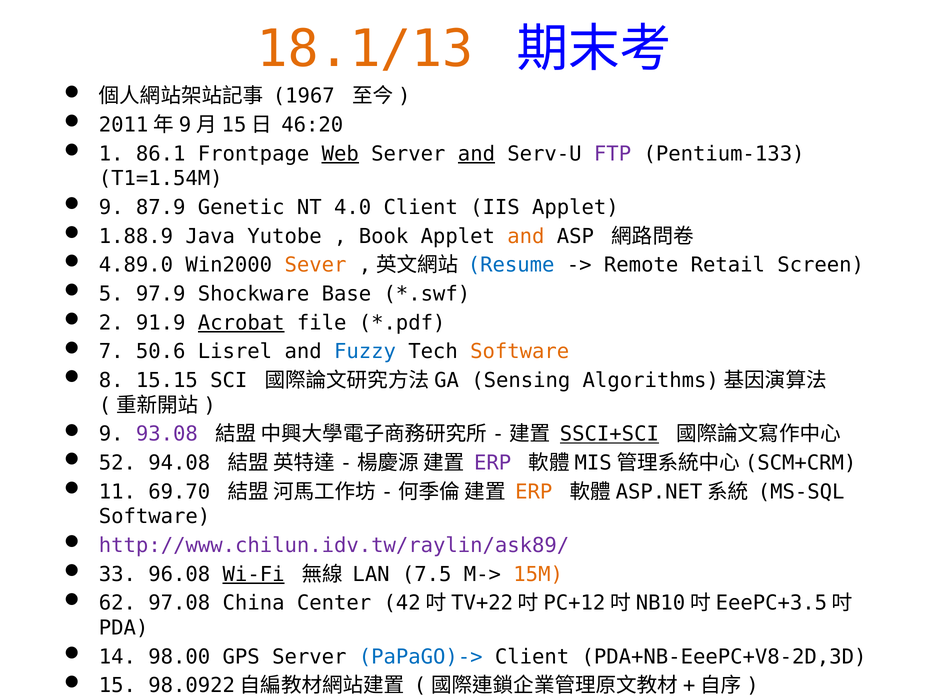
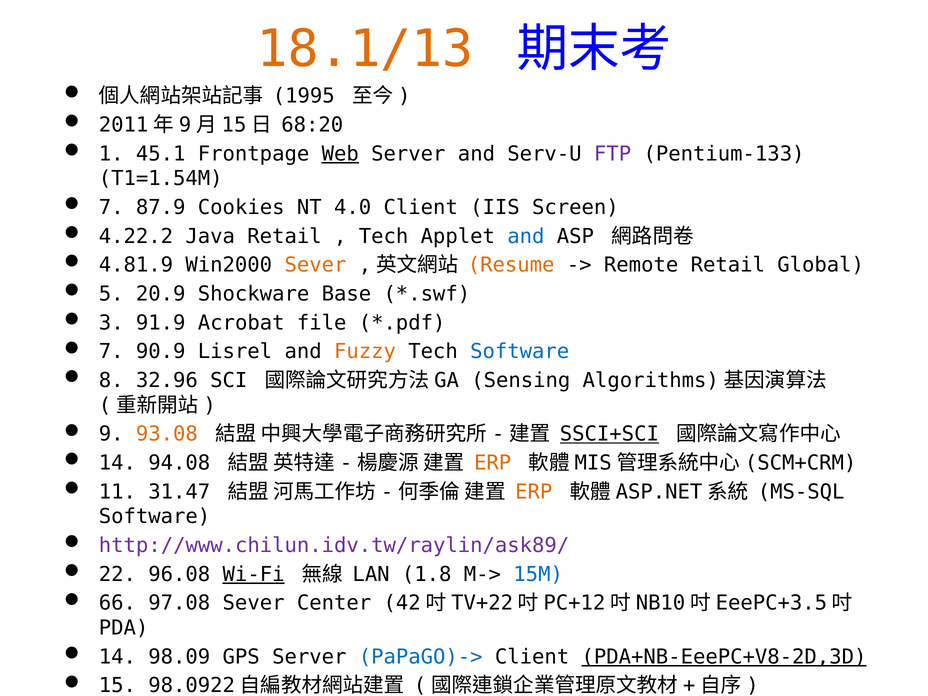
1967: 1967 -> 1995
46:20: 46:20 -> 68:20
86.1: 86.1 -> 45.1
and at (476, 154) underline: present -> none
9 at (111, 207): 9 -> 7
Genetic: Genetic -> Cookies
IIS Applet: Applet -> Screen
1.88.9: 1.88.9 -> 4.22.2
Java Yutobe: Yutobe -> Retail
Book at (384, 236): Book -> Tech
and at (526, 236) colour: orange -> blue
4.89.0: 4.89.0 -> 4.81.9
Resume colour: blue -> orange
Screen: Screen -> Global
97.9: 97.9 -> 20.9
2: 2 -> 3
Acrobat underline: present -> none
50.6: 50.6 -> 90.9
Fuzzy colour: blue -> orange
Software at (520, 352) colour: orange -> blue
15.15: 15.15 -> 32.96
93.08 colour: purple -> orange
52 at (117, 463): 52 -> 14
ERP at (493, 463) colour: purple -> orange
69.70: 69.70 -> 31.47
33: 33 -> 22
7.5: 7.5 -> 1.8
15M colour: orange -> blue
62: 62 -> 66
97.08 China: China -> Sever
98.00: 98.00 -> 98.09
PDA+NB-EeePC+V8-2D,3D underline: none -> present
